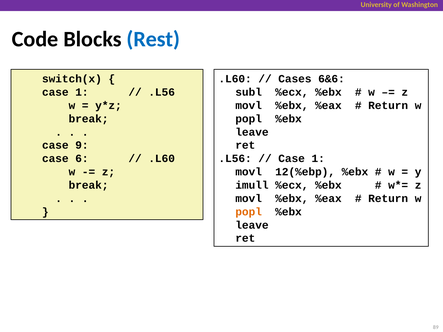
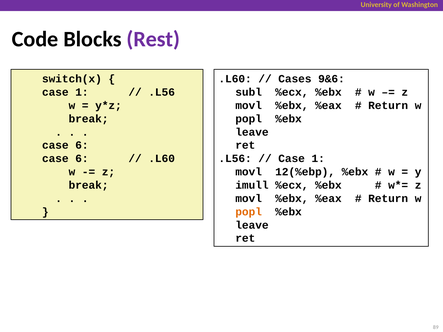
Rest colour: blue -> purple
6&6: 6&6 -> 9&6
9 at (82, 145): 9 -> 6
